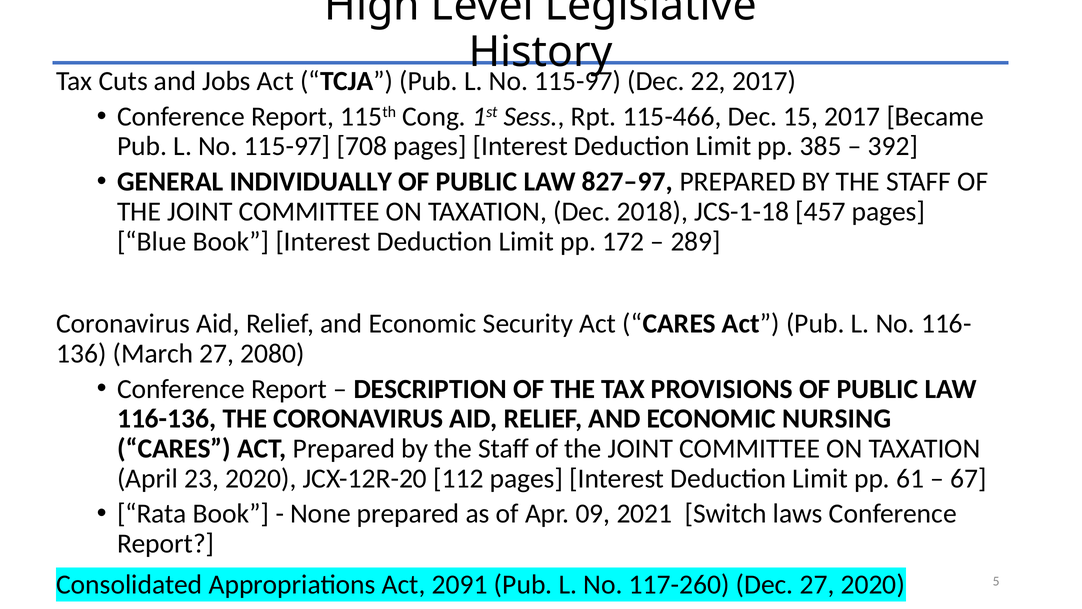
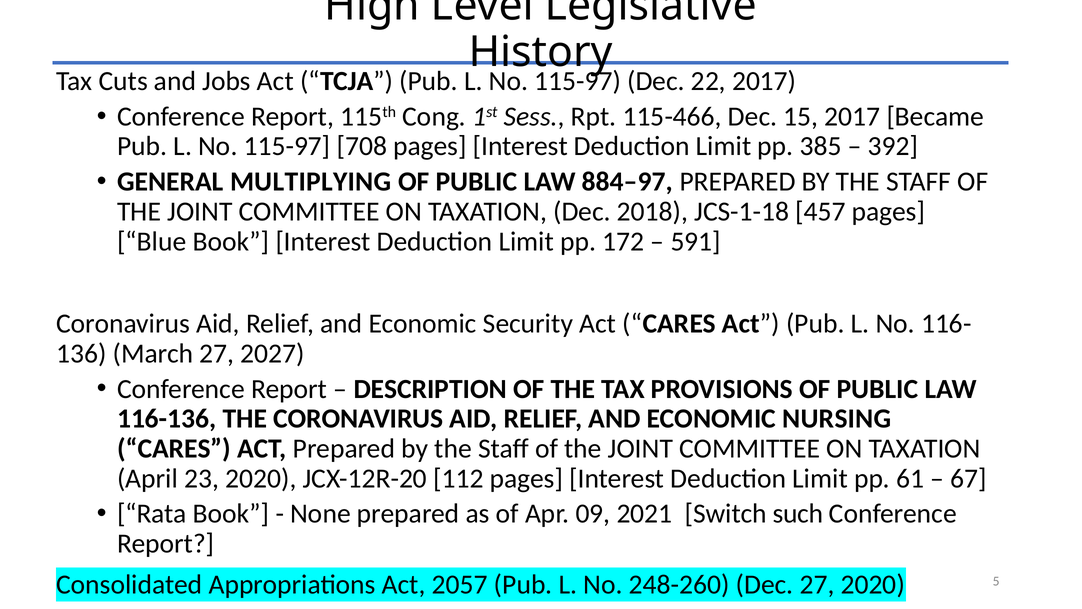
INDIVIDUALLY: INDIVIDUALLY -> MULTIPLYING
827–97: 827–97 -> 884–97
289: 289 -> 591
2080: 2080 -> 2027
laws: laws -> such
2091: 2091 -> 2057
117-260: 117-260 -> 248-260
